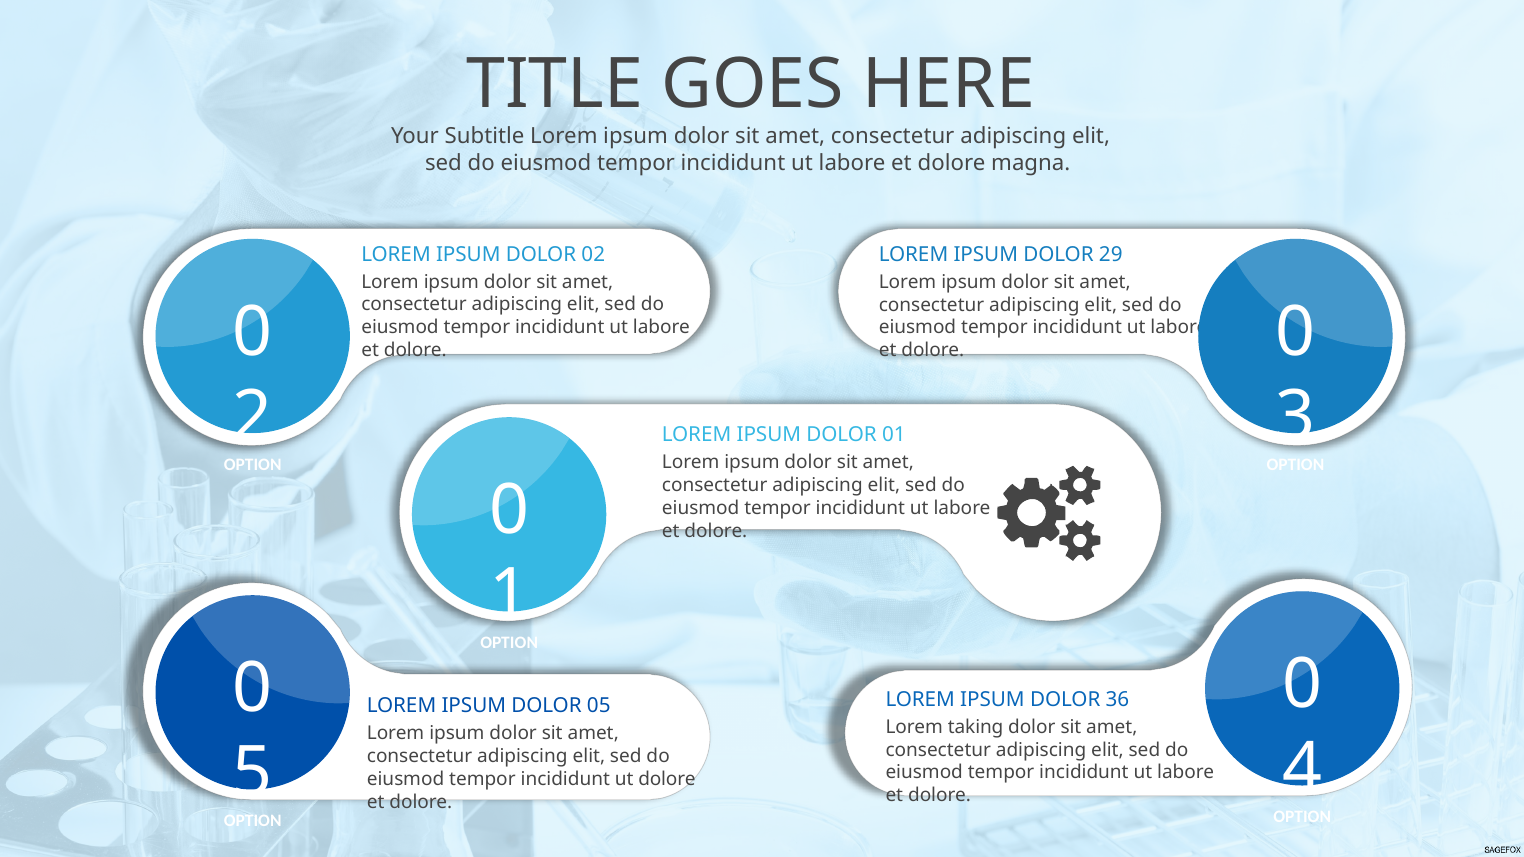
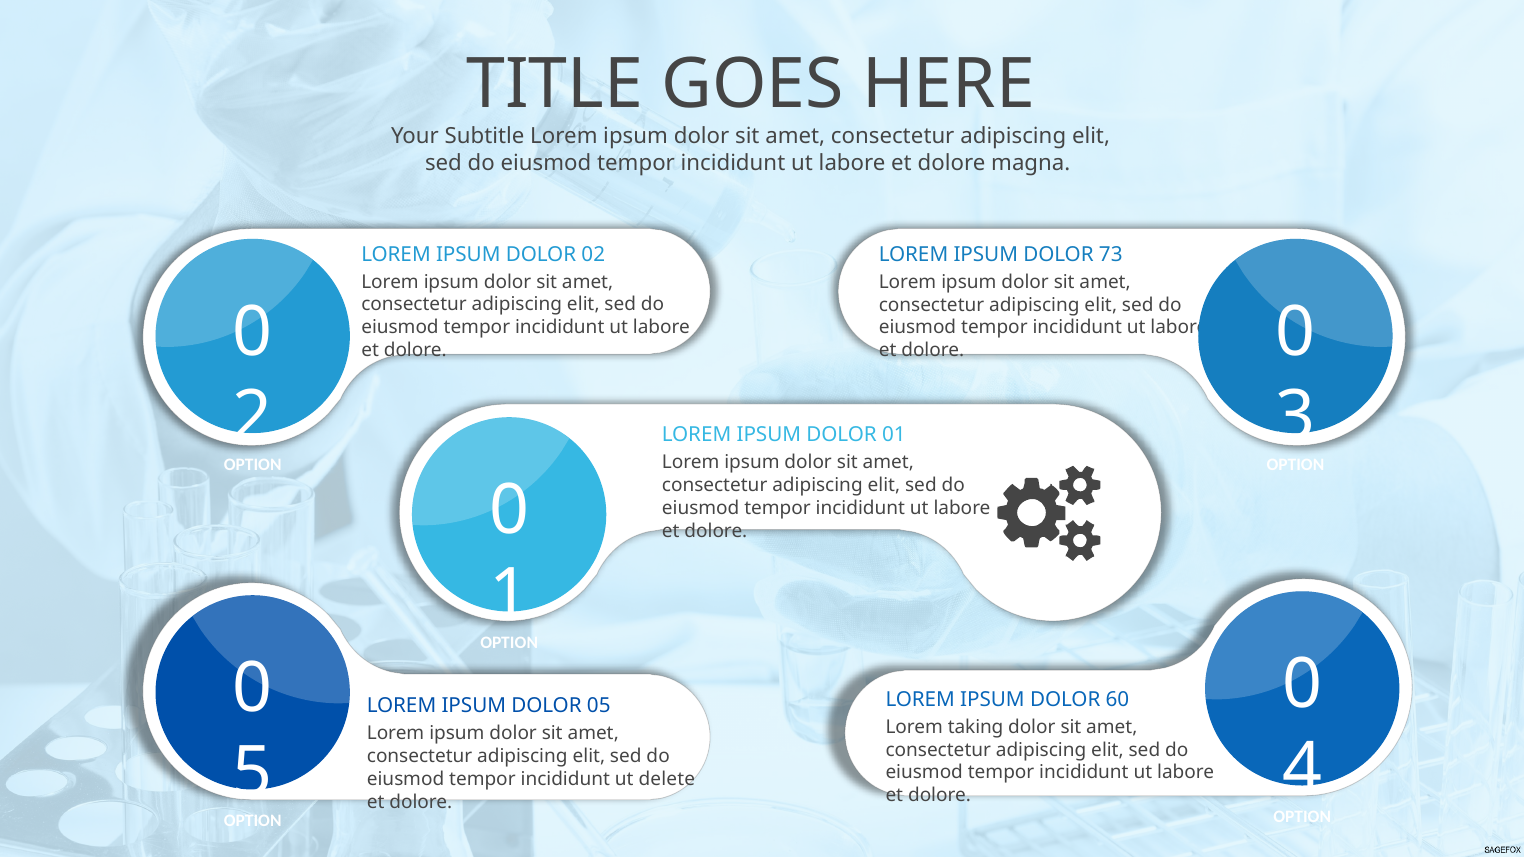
29: 29 -> 73
36: 36 -> 60
ut dolore: dolore -> delete
